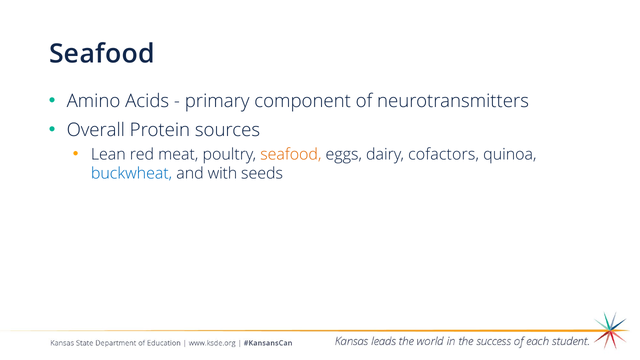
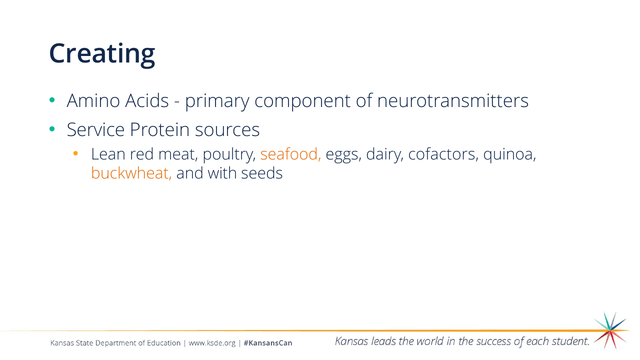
Seafood at (102, 54): Seafood -> Creating
Overall: Overall -> Service
buckwheat colour: blue -> orange
